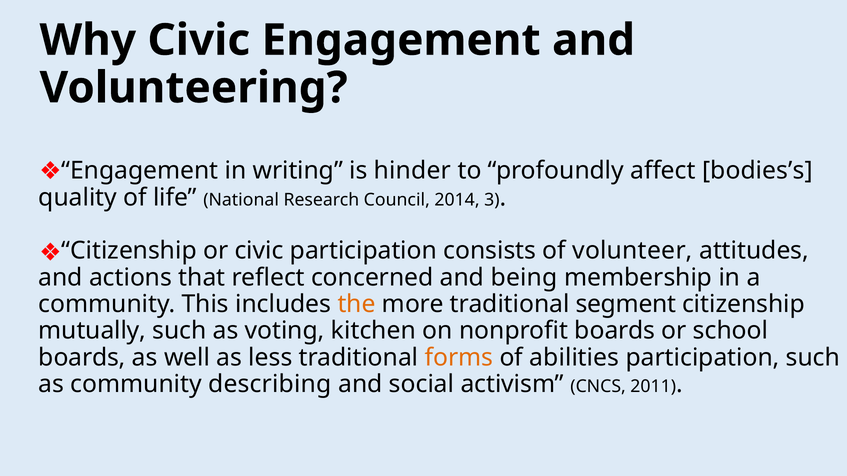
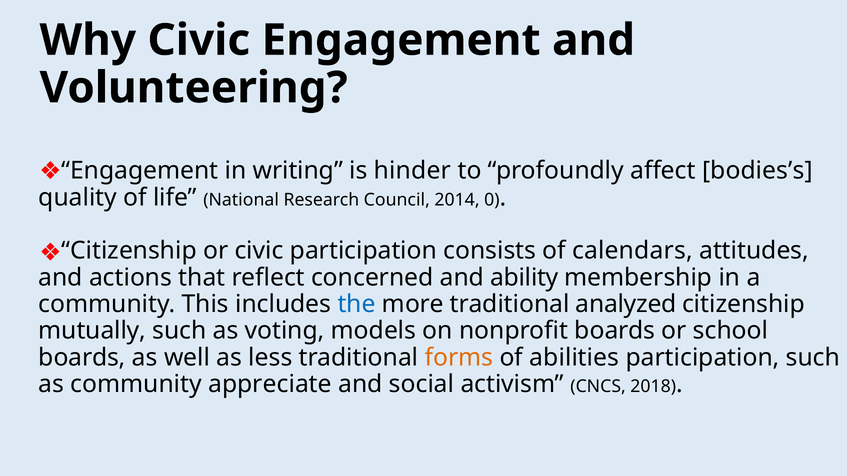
3: 3 -> 0
volunteer: volunteer -> calendars
being: being -> ability
the colour: orange -> blue
segment: segment -> analyzed
kitchen: kitchen -> models
describing: describing -> appreciate
2011: 2011 -> 2018
